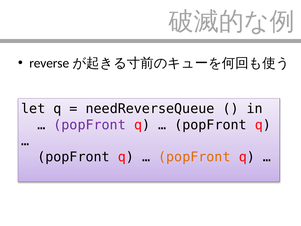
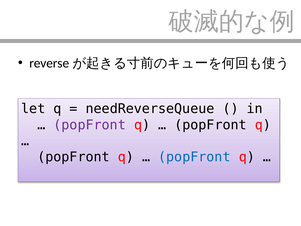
popFront at (194, 157) colour: orange -> blue
